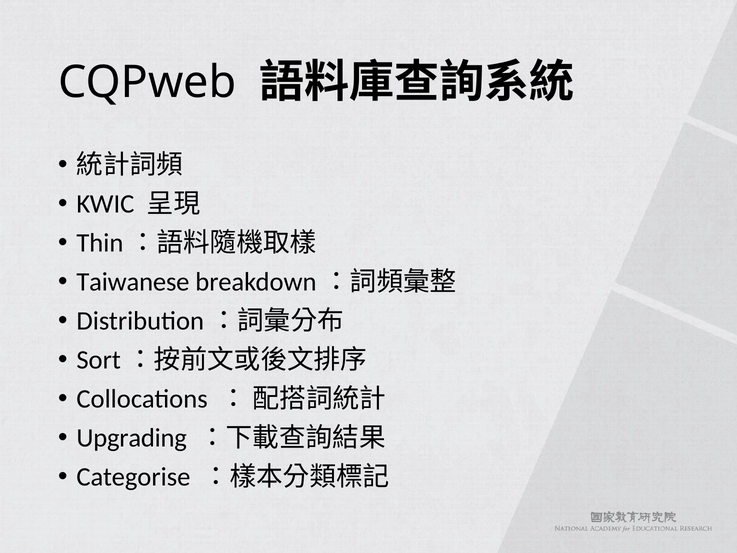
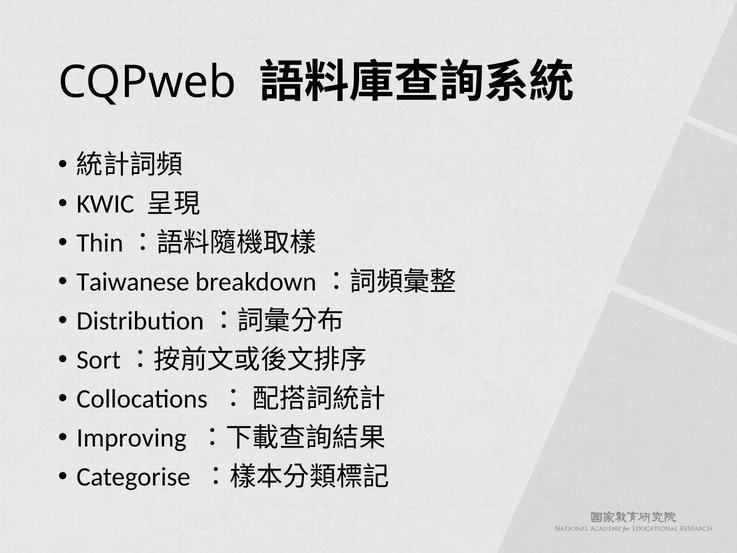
Upgrading: Upgrading -> Improving
